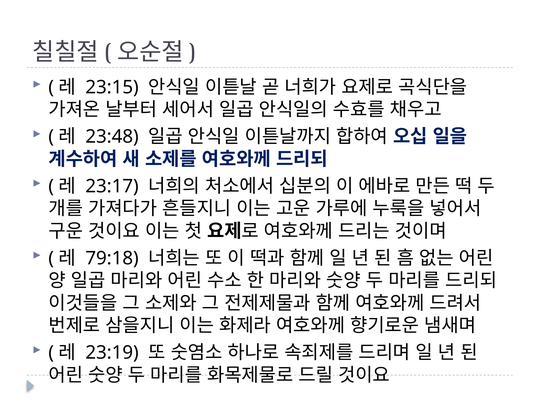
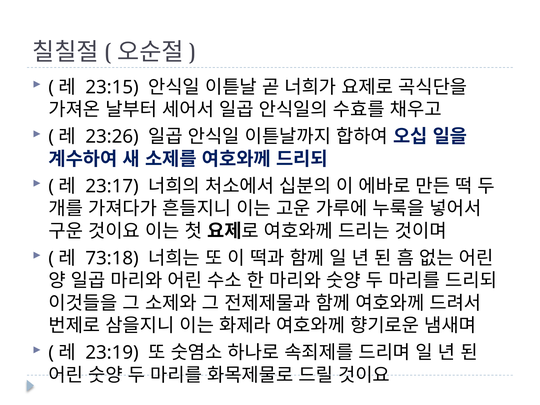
23:48: 23:48 -> 23:26
79:18: 79:18 -> 73:18
